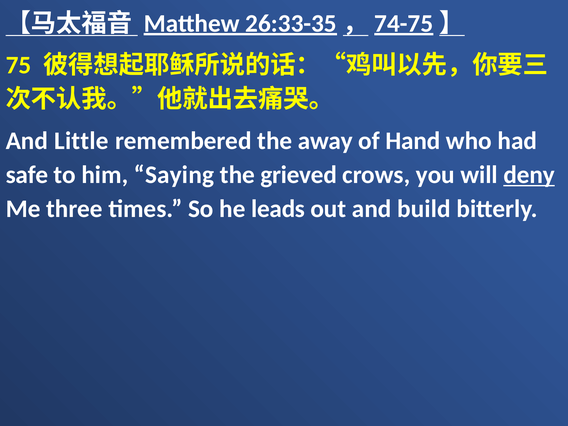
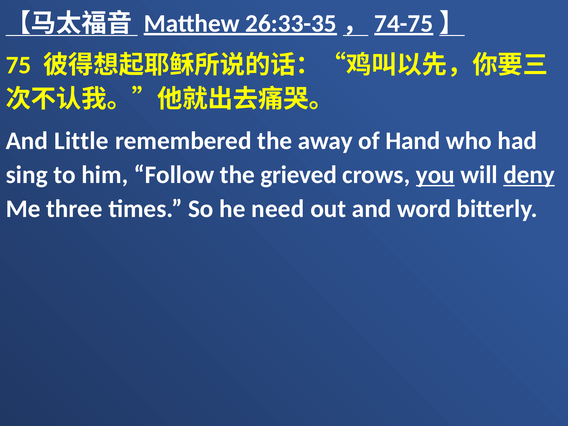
safe: safe -> sing
Saying: Saying -> Follow
you underline: none -> present
leads: leads -> need
build: build -> word
